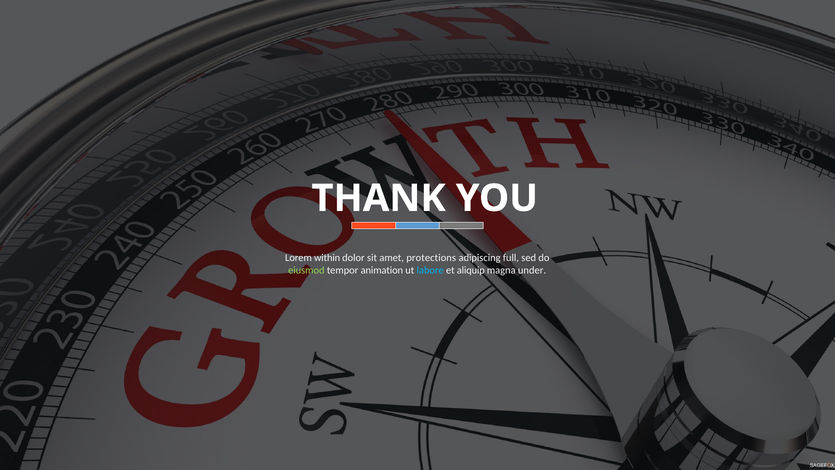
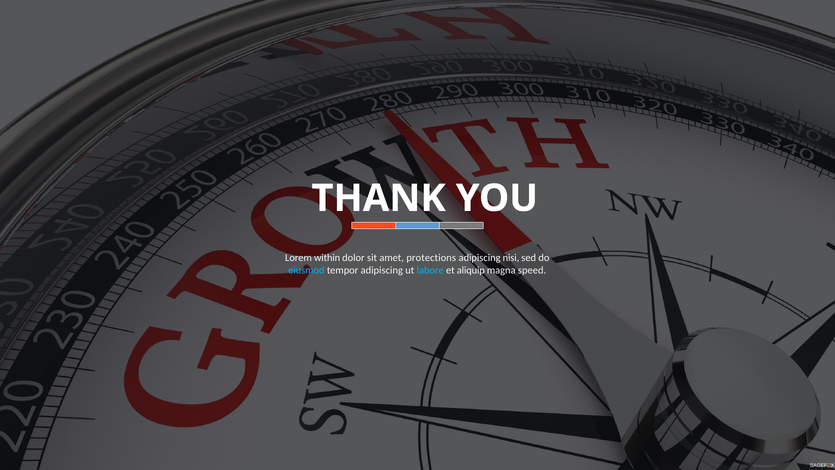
full: full -> nisi
eiusmod colour: light green -> light blue
tempor animation: animation -> adipiscing
under: under -> speed
